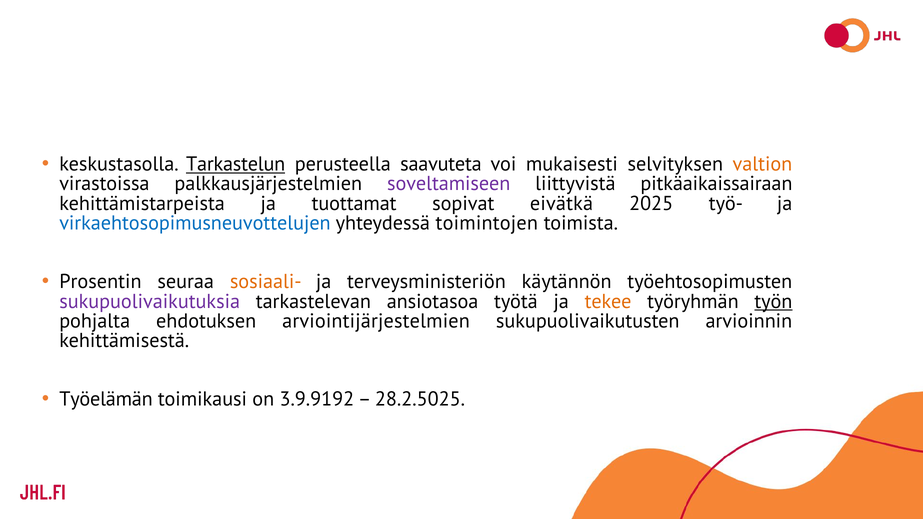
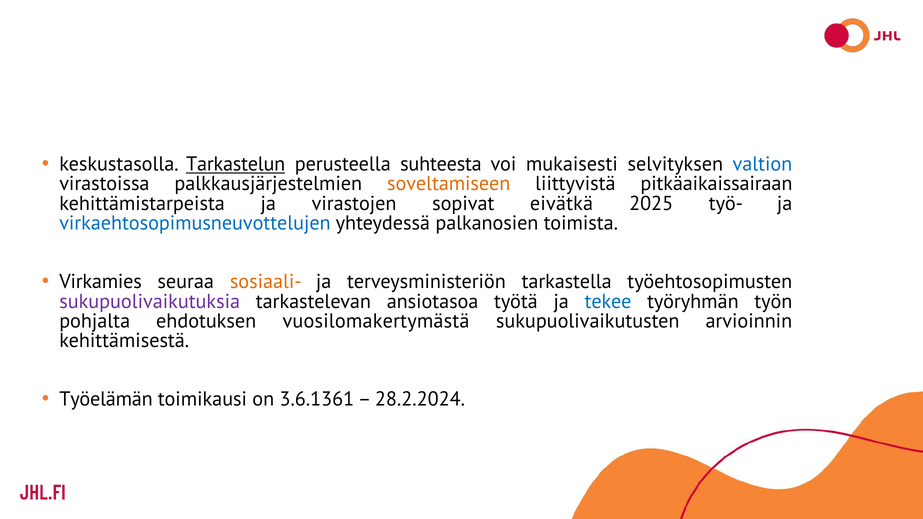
saavuteta: saavuteta -> suhteesta
valtion colour: orange -> blue
soveltamiseen colour: purple -> orange
tuottamat: tuottamat -> virastojen
toimintojen: toimintojen -> palkanosien
Prosentin: Prosentin -> Virkamies
käytännön: käytännön -> tarkastella
tekee colour: orange -> blue
työn underline: present -> none
arviointijärjestelmien: arviointijärjestelmien -> vuosilomakertymästä
3.9.9192: 3.9.9192 -> 3.6.1361
28.2.5025: 28.2.5025 -> 28.2.2024
